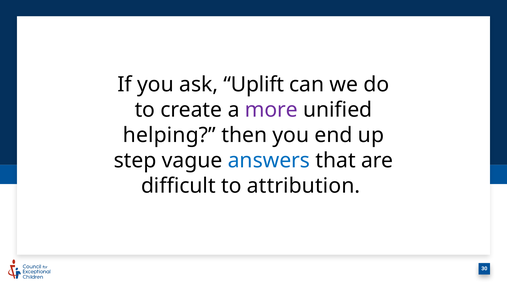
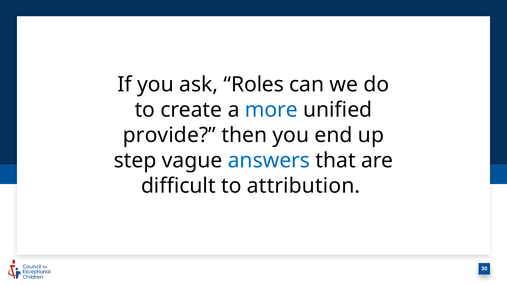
Uplift: Uplift -> Roles
more colour: purple -> blue
helping: helping -> provide
